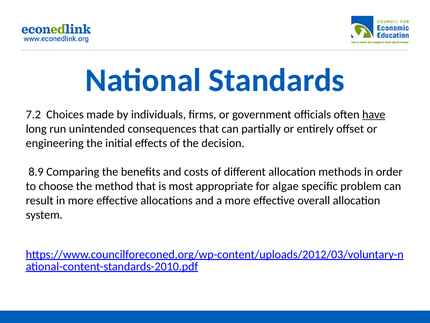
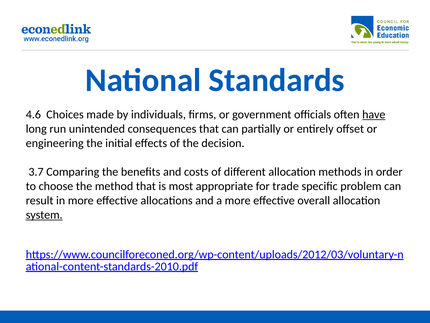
7.2: 7.2 -> 4.6
8.9: 8.9 -> 3.7
algae: algae -> trade
system underline: none -> present
